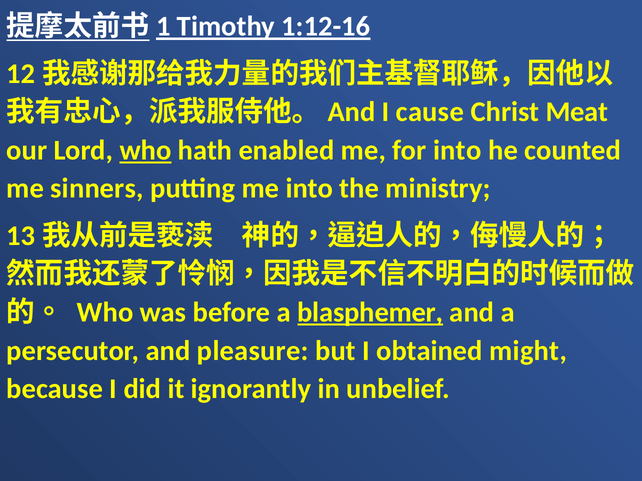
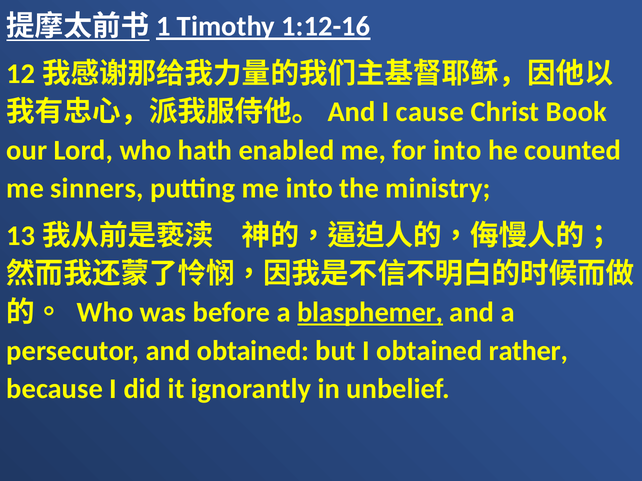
Meat: Meat -> Book
who at (145, 150) underline: present -> none
and pleasure: pleasure -> obtained
might: might -> rather
